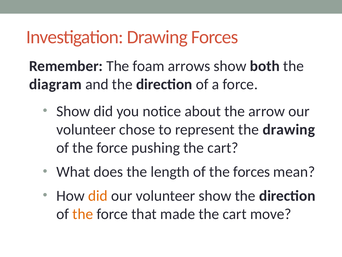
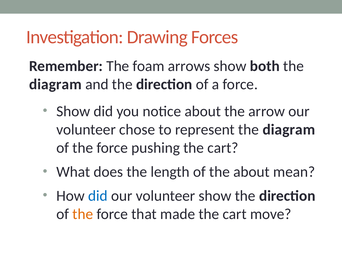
represent the drawing: drawing -> diagram
the forces: forces -> about
did at (98, 195) colour: orange -> blue
